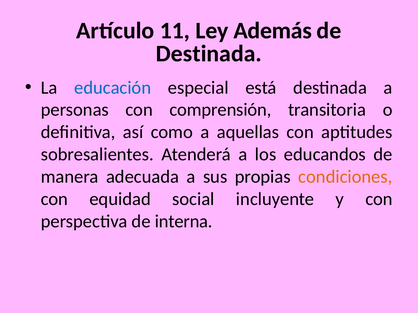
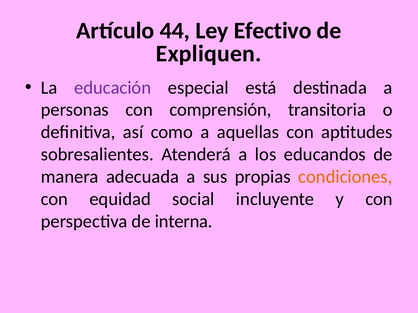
11: 11 -> 44
Además: Además -> Efectivo
Destinada at (209, 54): Destinada -> Expliquen
educación colour: blue -> purple
